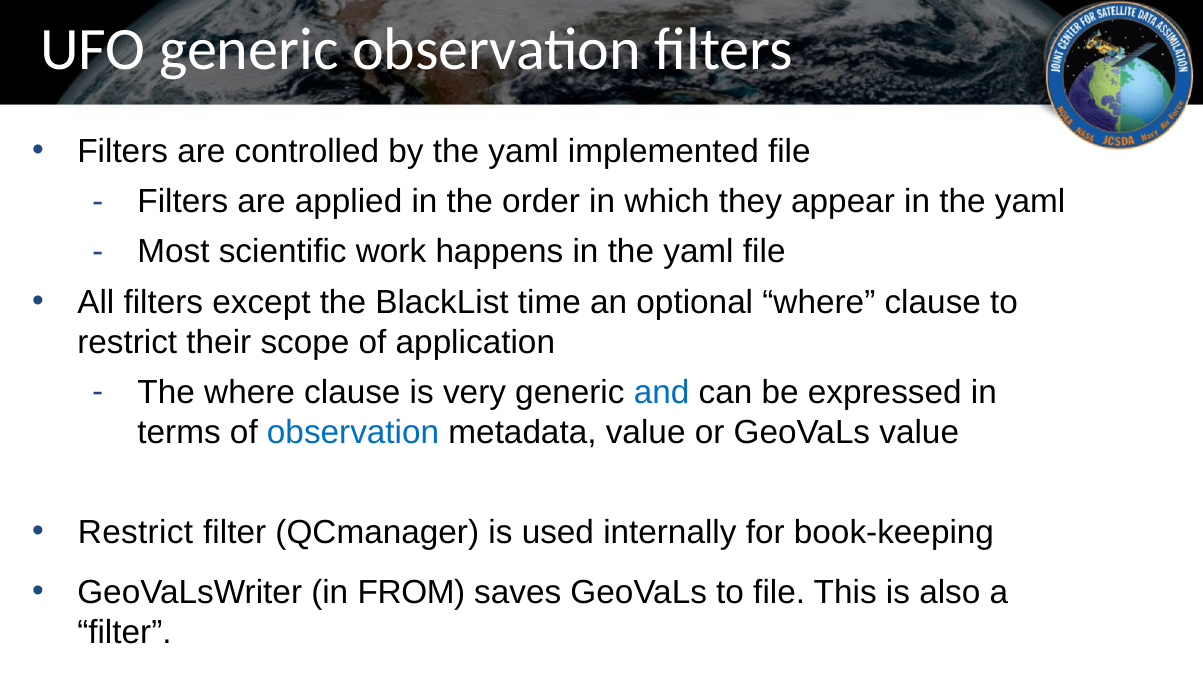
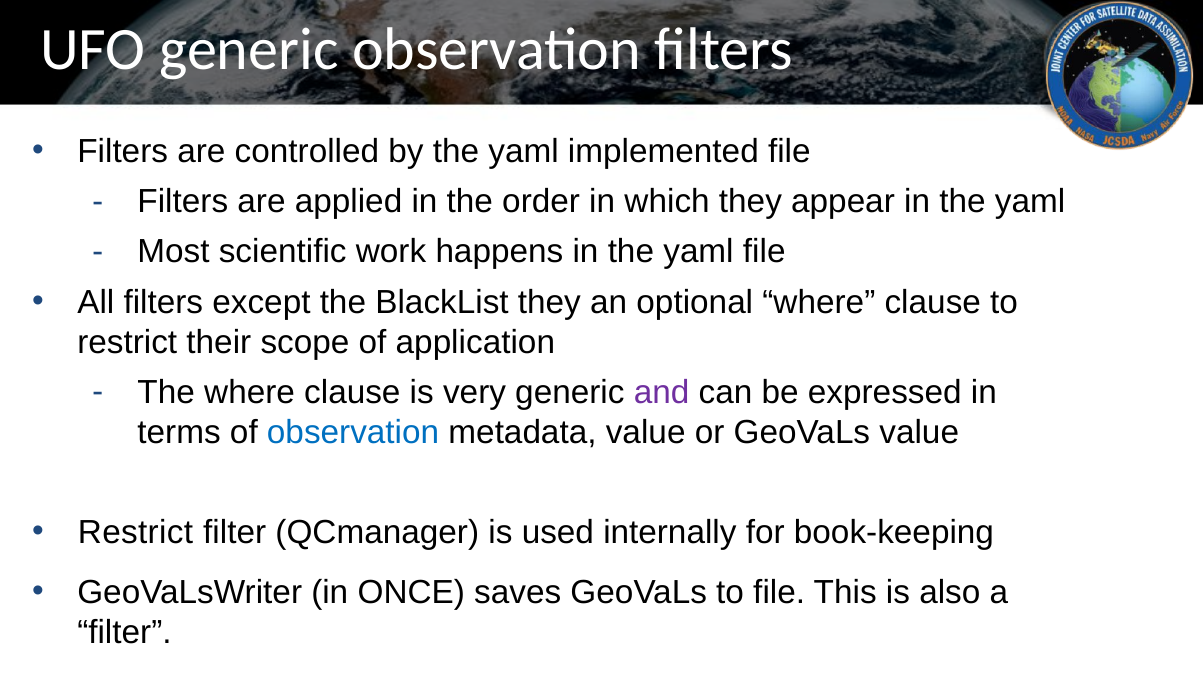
BlackList time: time -> they
and colour: blue -> purple
FROM: FROM -> ONCE
